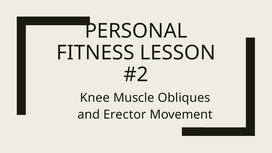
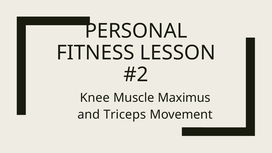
Obliques: Obliques -> Maximus
Erector: Erector -> Triceps
